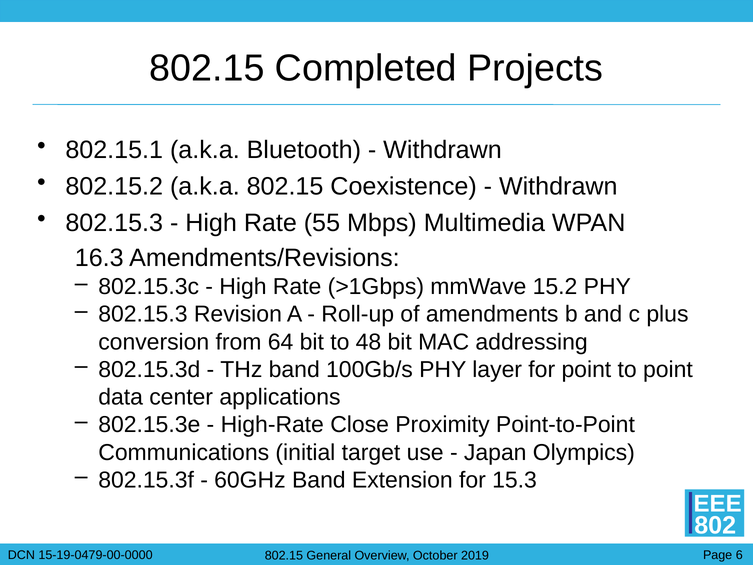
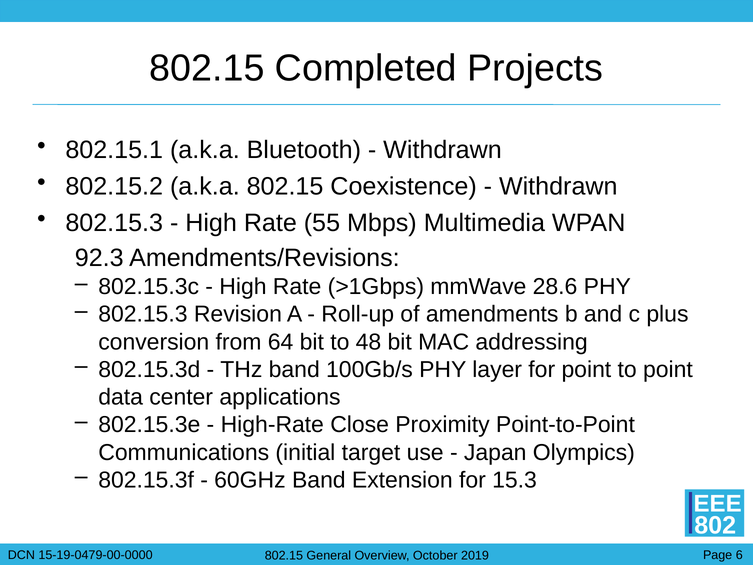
16.3: 16.3 -> 92.3
15.2: 15.2 -> 28.6
